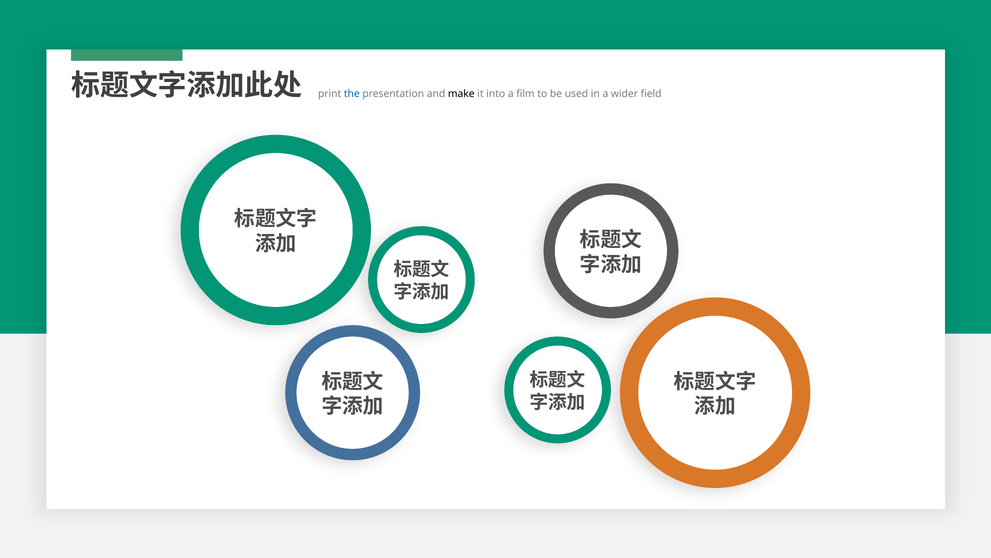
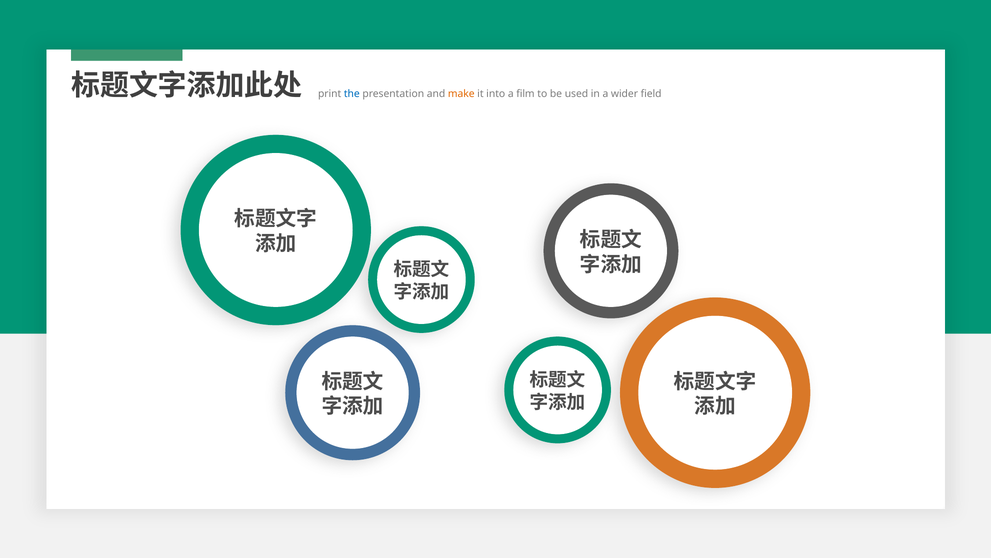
make colour: black -> orange
